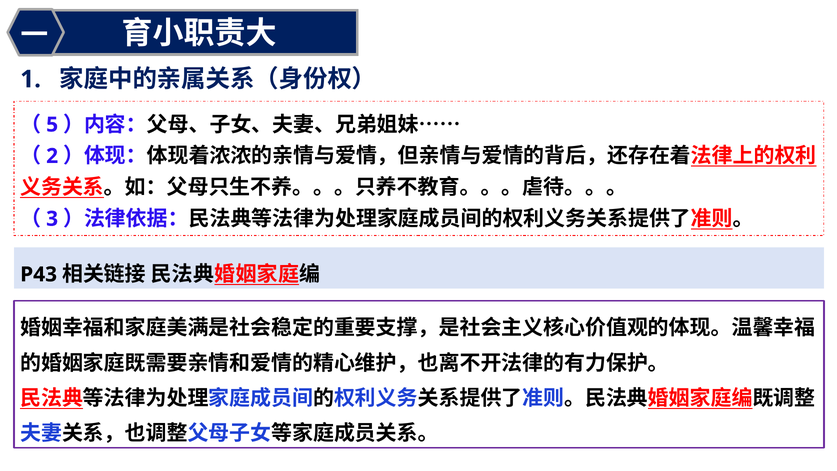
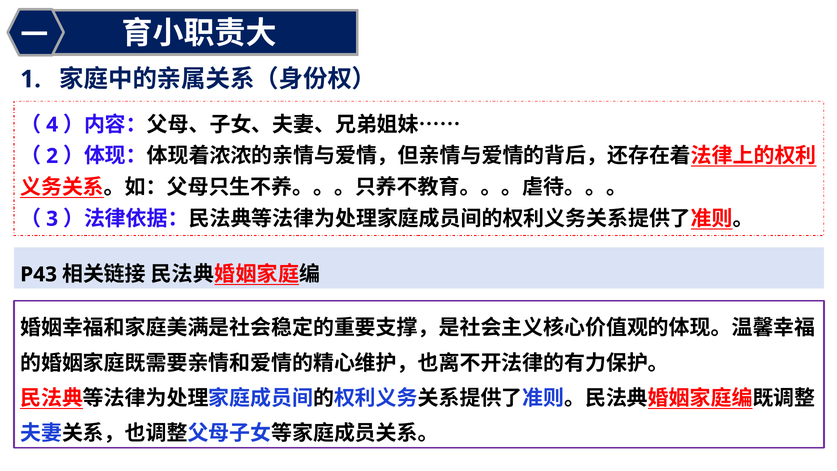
5: 5 -> 4
